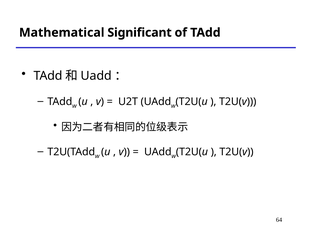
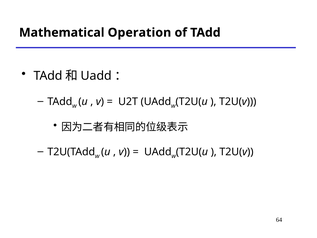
Significant: Significant -> Operation
